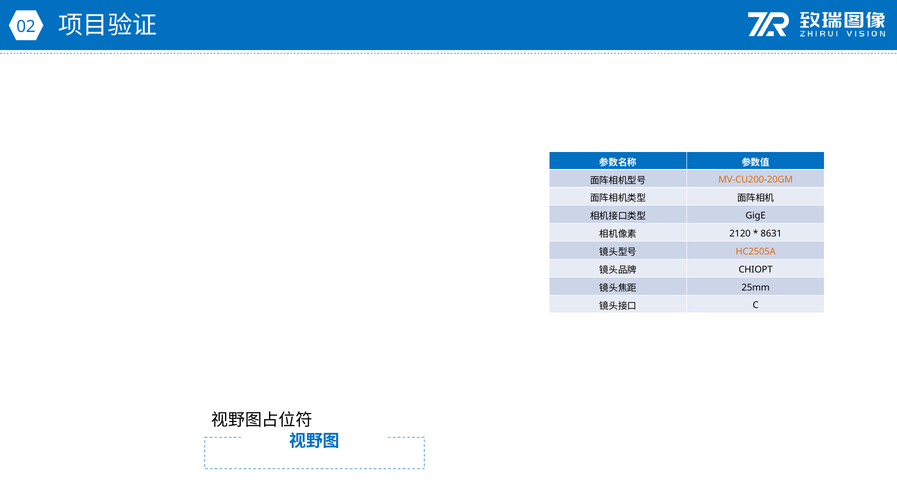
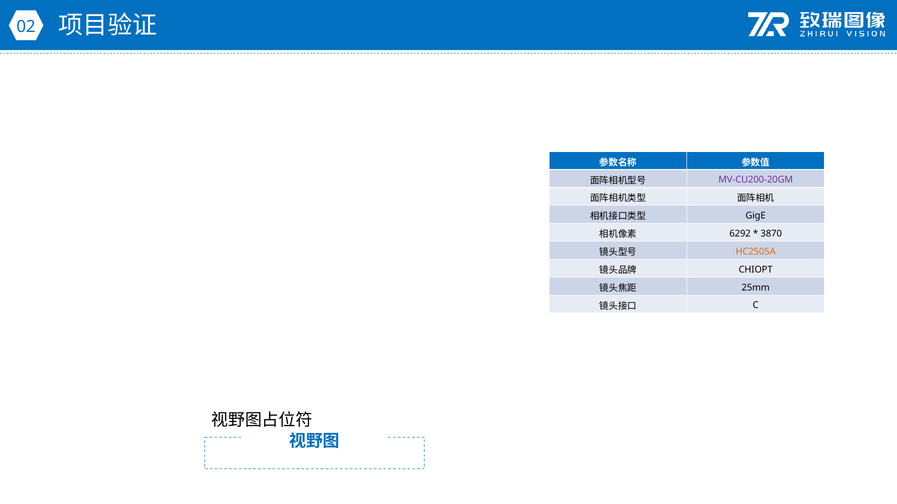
MV-CU200-20GM colour: orange -> purple
2120: 2120 -> 6292
8631: 8631 -> 3870
